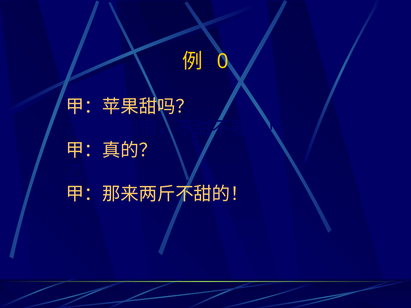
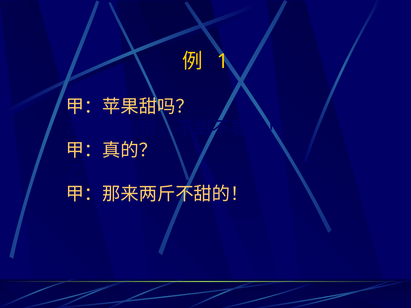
0: 0 -> 1
